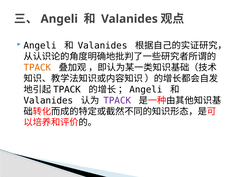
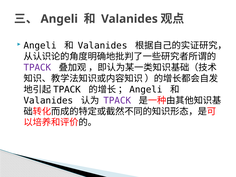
TPACK at (37, 68) colour: orange -> purple
